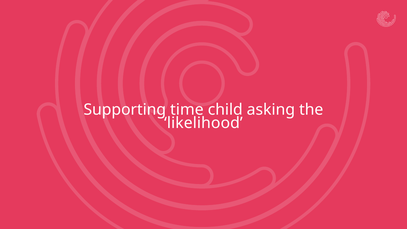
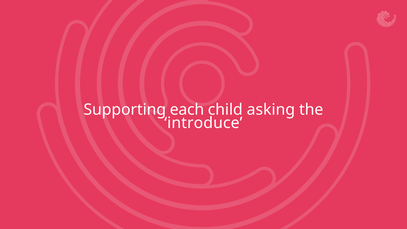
time: time -> each
likelihood: likelihood -> introduce
